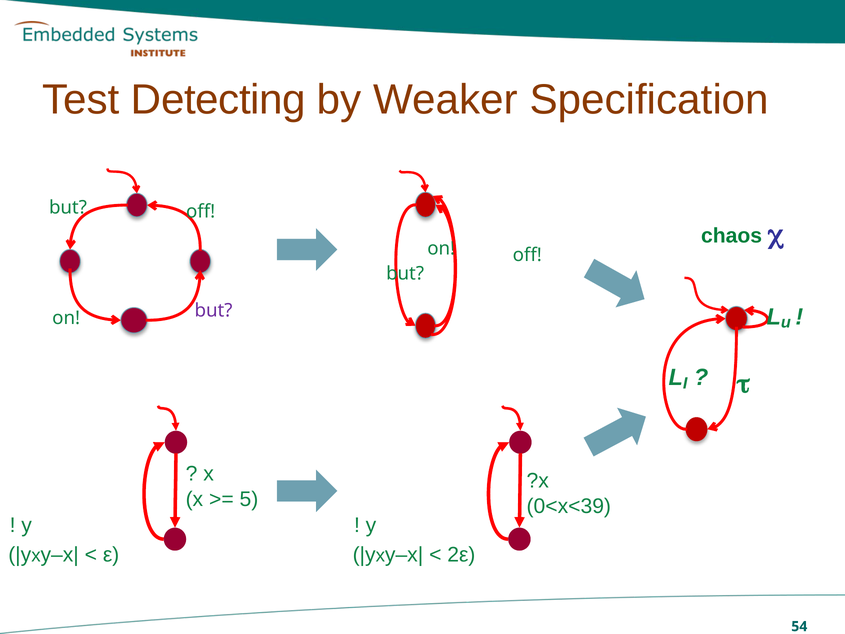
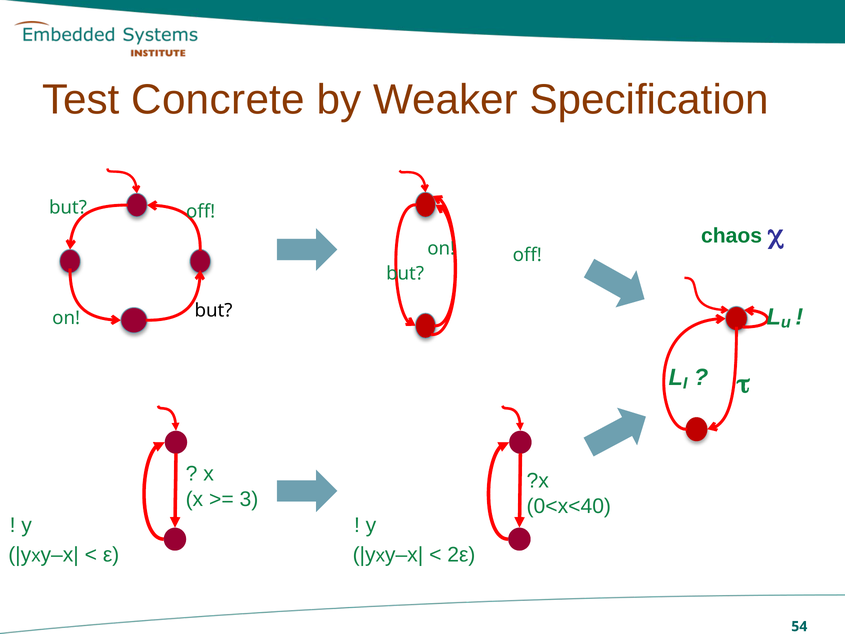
Detecting: Detecting -> Concrete
but at (214, 311) colour: purple -> black
5: 5 -> 3
0<x<39: 0<x<39 -> 0<x<40
